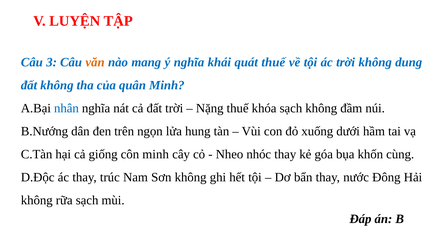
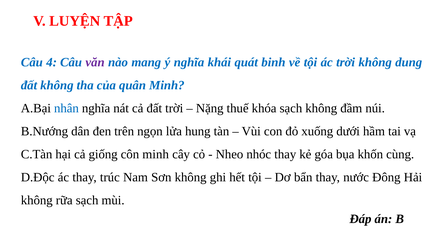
3: 3 -> 4
văn colour: orange -> purple
quát thuế: thuế -> binh
